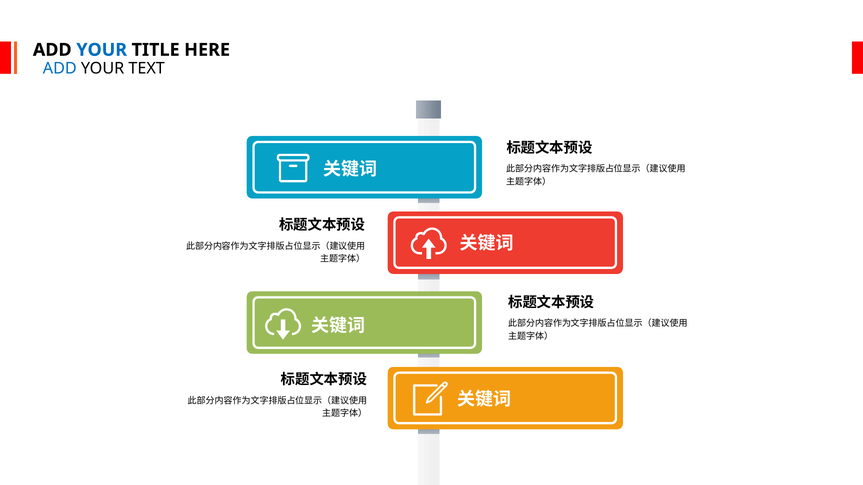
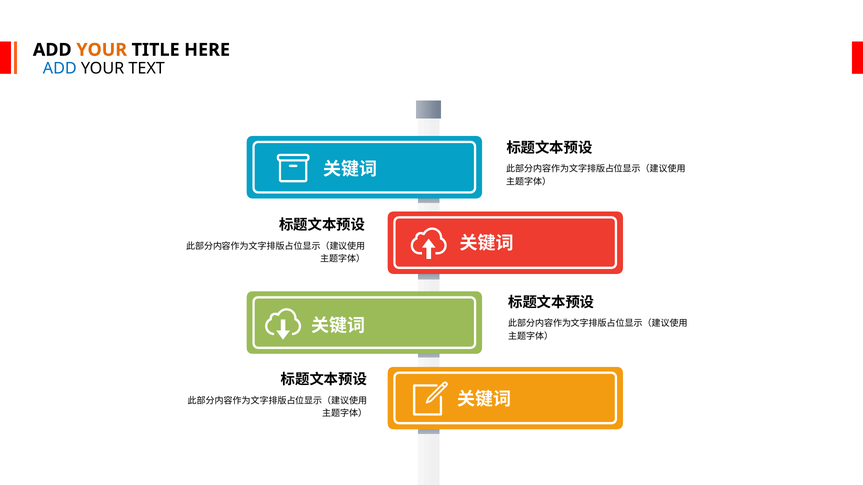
YOUR at (102, 50) colour: blue -> orange
